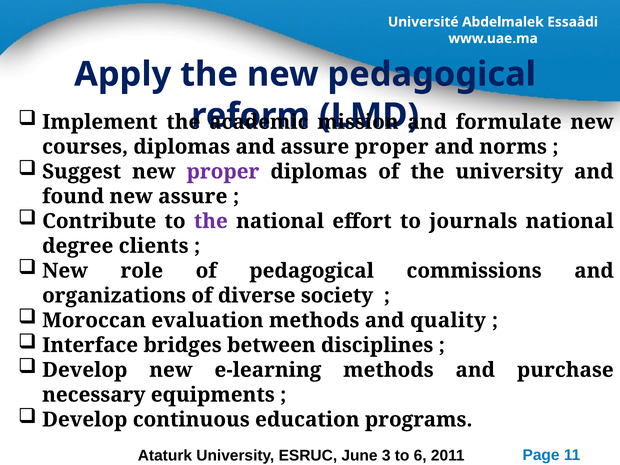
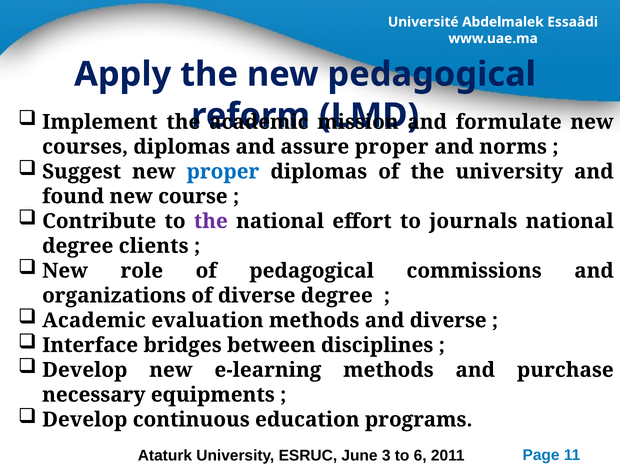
proper at (223, 172) colour: purple -> blue
new assure: assure -> course
diverse society: society -> degree
Moroccan at (94, 320): Moroccan -> Academic
and quality: quality -> diverse
